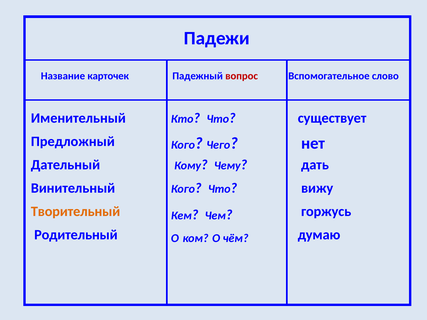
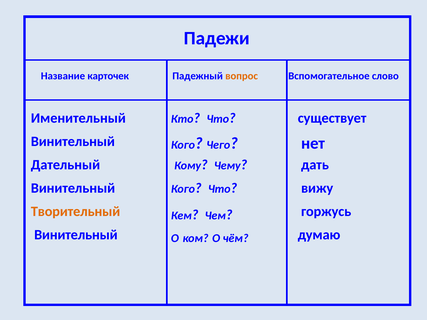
вопрос colour: red -> orange
Предложный at (73, 142): Предложный -> Винительный
Родительный at (76, 235): Родительный -> Винительный
